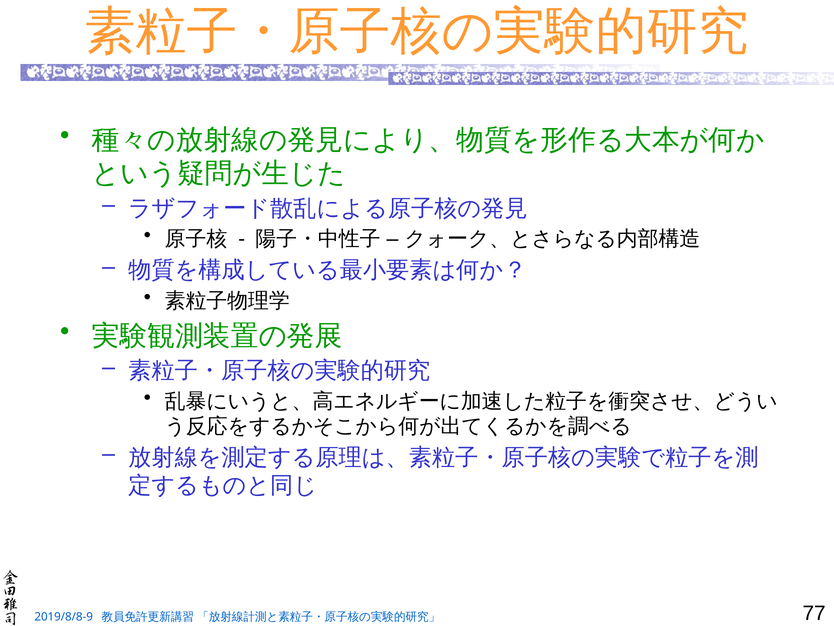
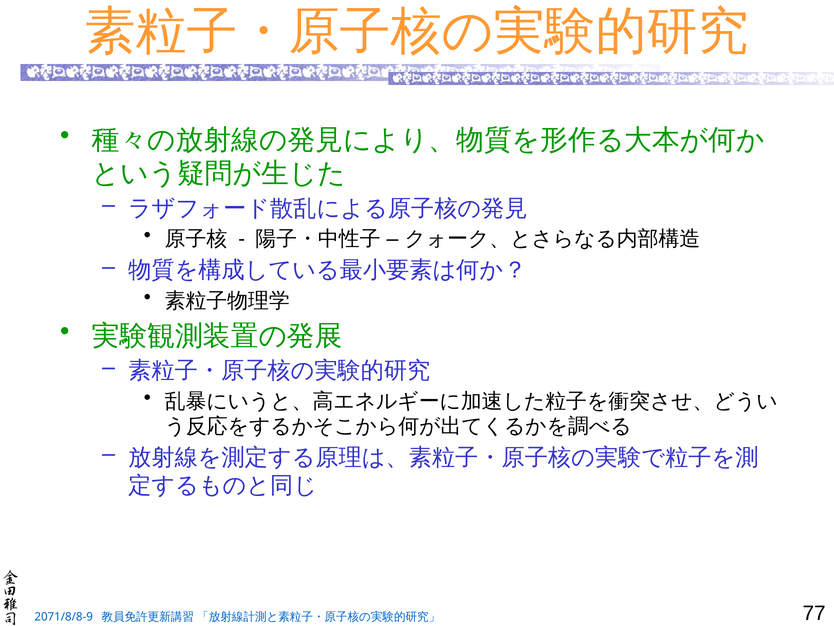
2019/8/8-9: 2019/8/8-9 -> 2071/8/8-9
